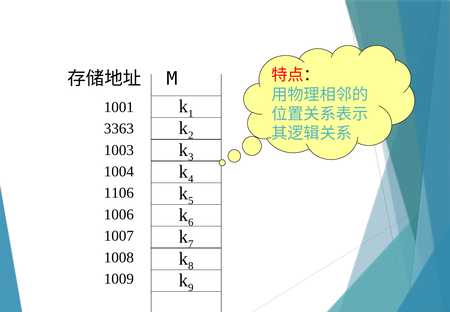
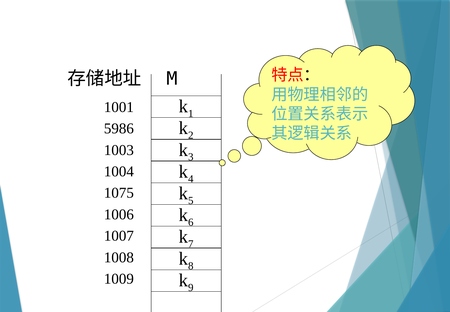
3363: 3363 -> 5986
1106: 1106 -> 1075
